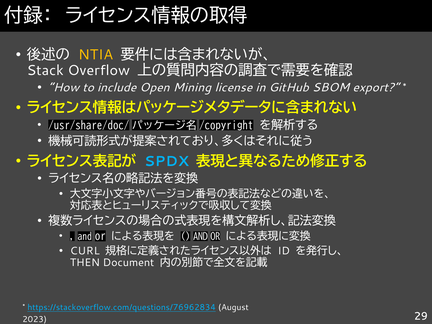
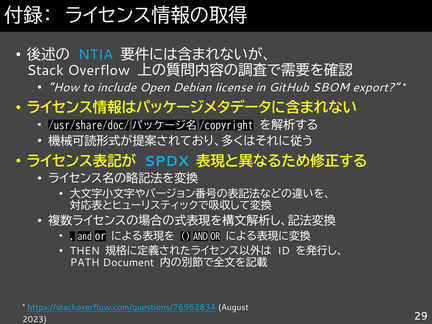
NTIA colour: yellow -> light blue
Mining: Mining -> Debian
CURL: CURL -> THEN
THEN: THEN -> PATH
